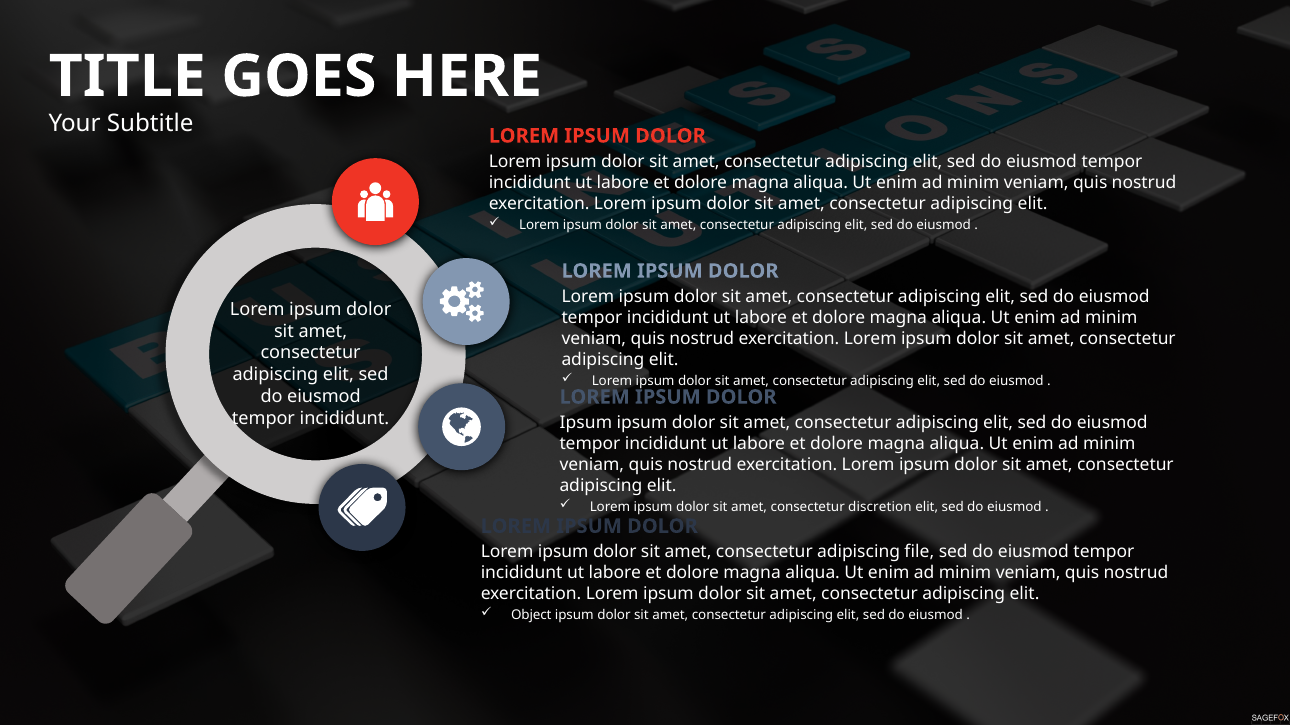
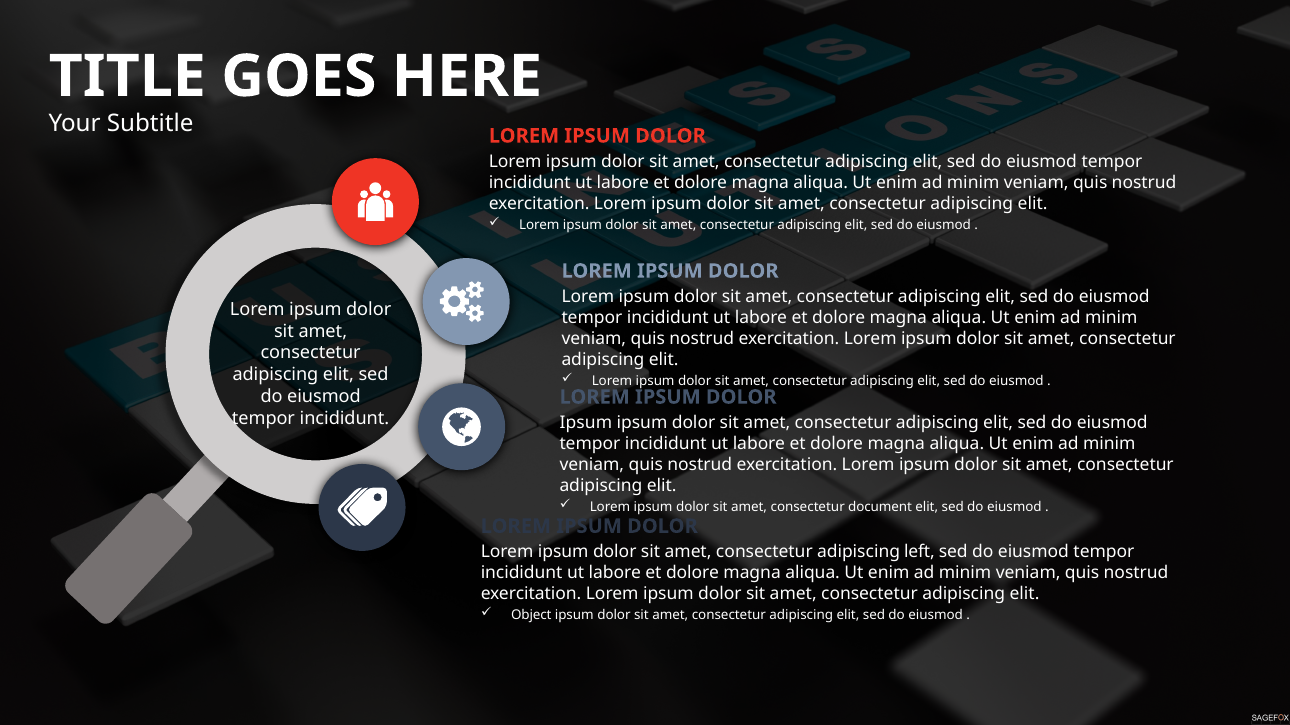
discretion: discretion -> document
file: file -> left
